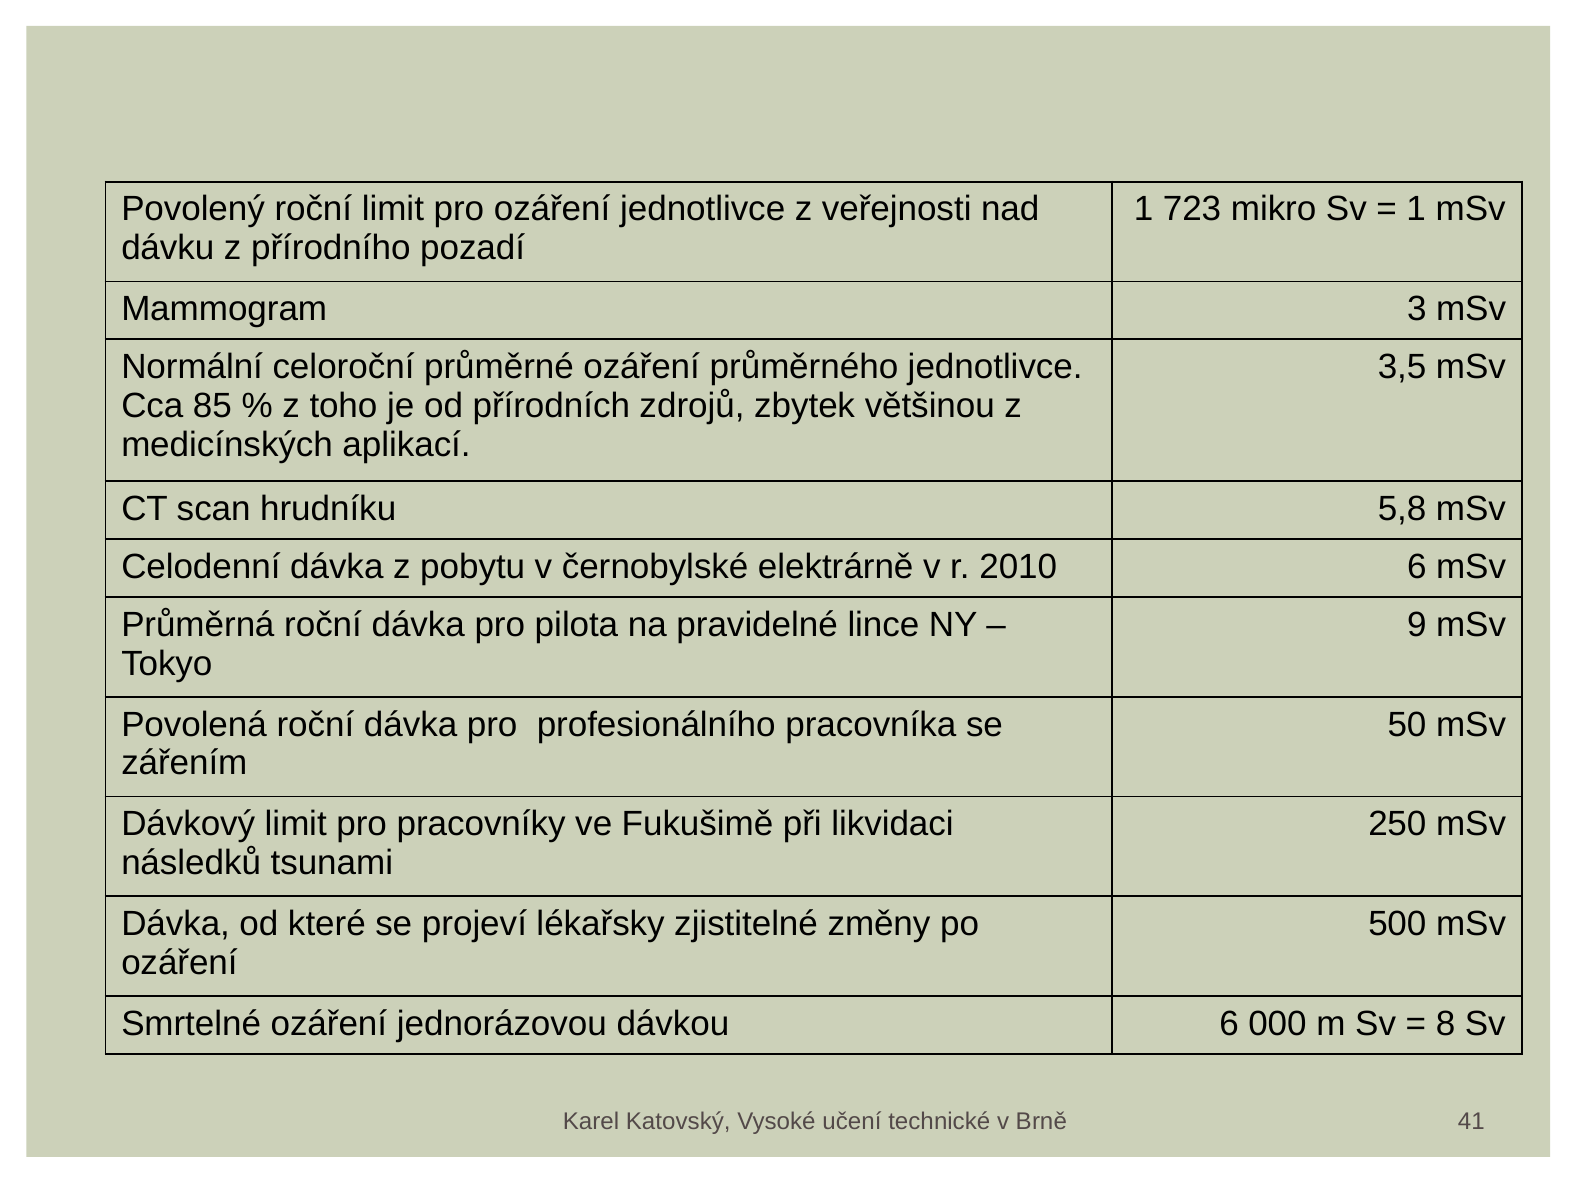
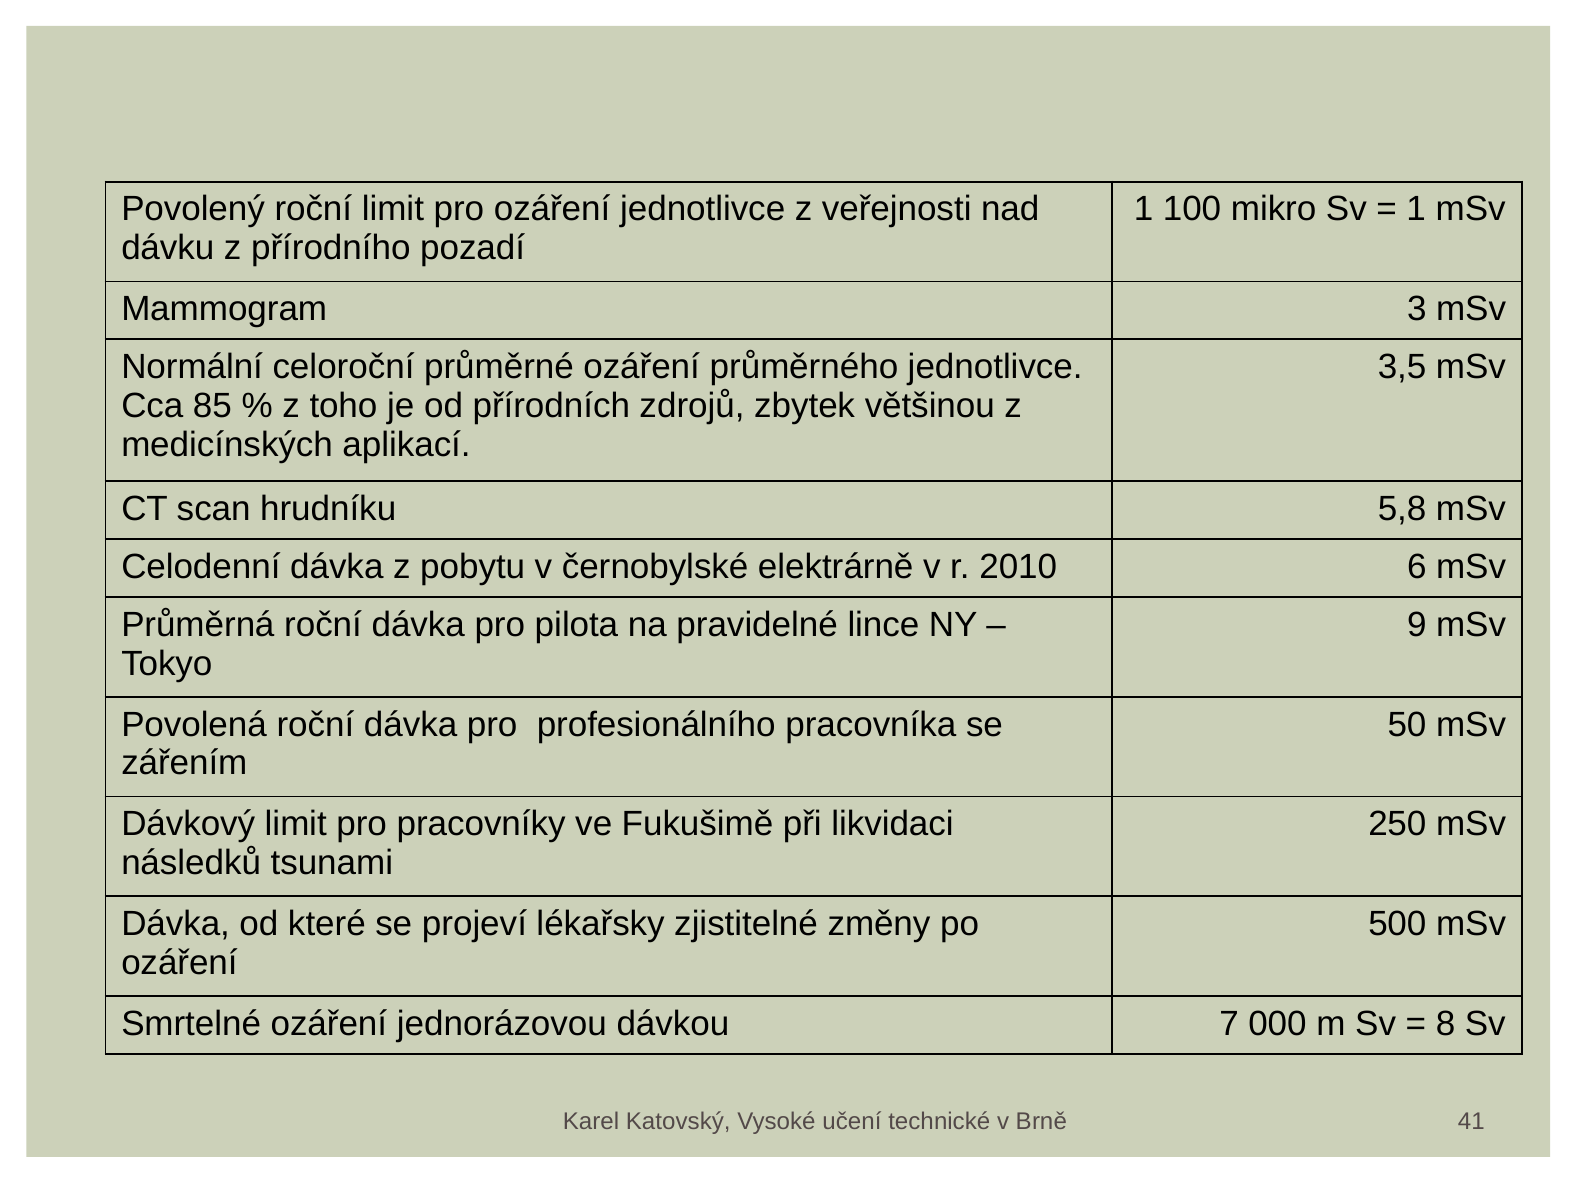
723: 723 -> 100
dávkou 6: 6 -> 7
